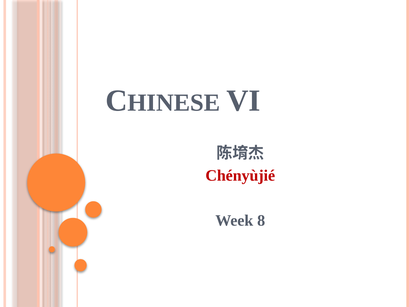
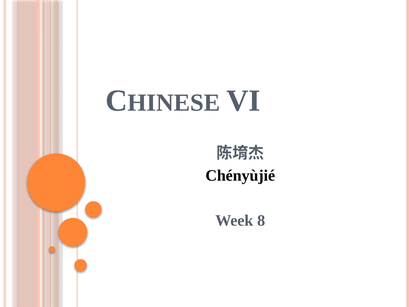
Chényùjié colour: red -> black
